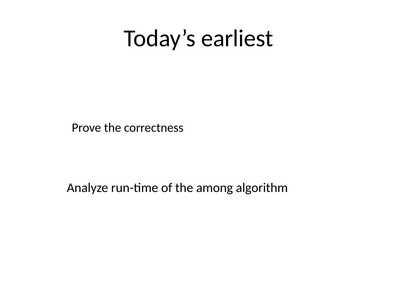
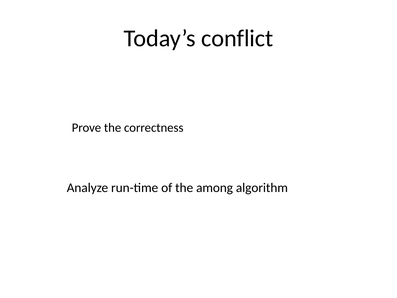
earliest: earliest -> conflict
